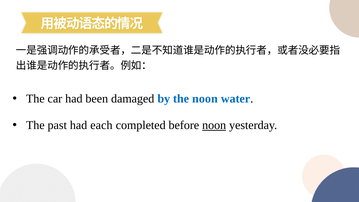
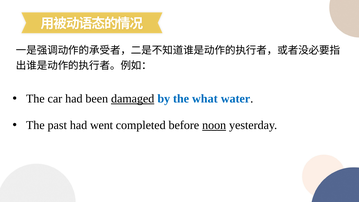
damaged underline: none -> present
the noon: noon -> what
each: each -> went
